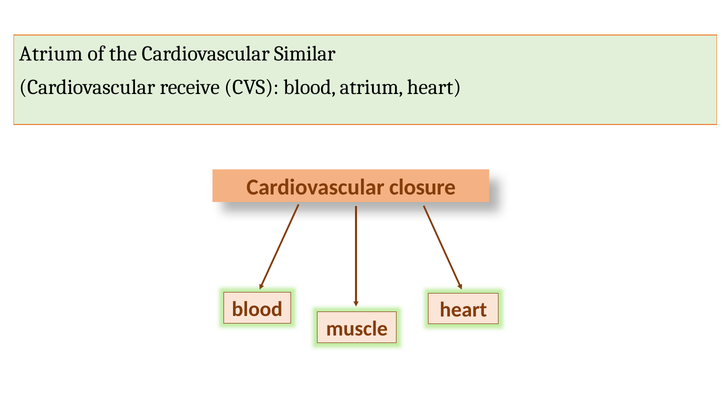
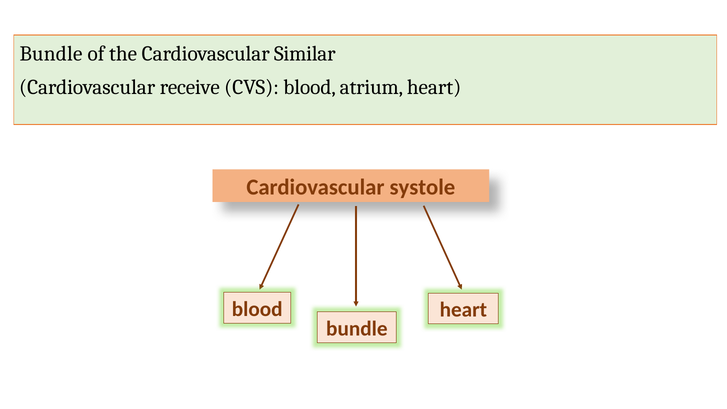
Atrium at (51, 54): Atrium -> Bundle
closure: closure -> systole
muscle at (357, 329): muscle -> bundle
